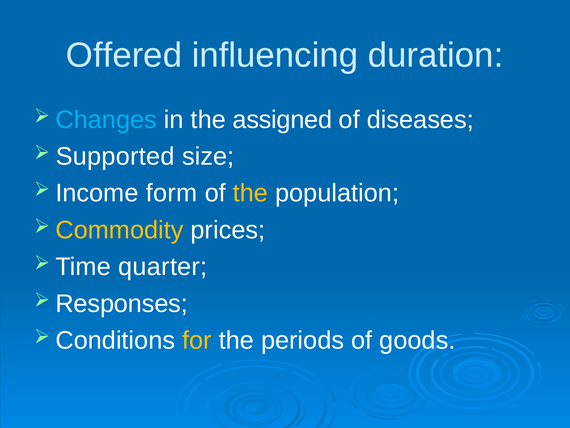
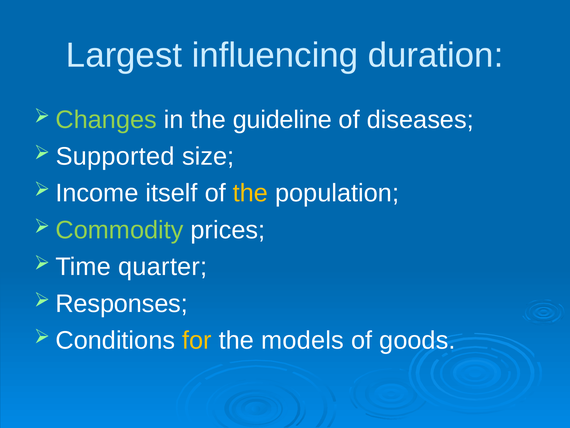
Offered: Offered -> Largest
Changes colour: light blue -> light green
assigned: assigned -> guideline
form: form -> itself
Commodity colour: yellow -> light green
periods: periods -> models
